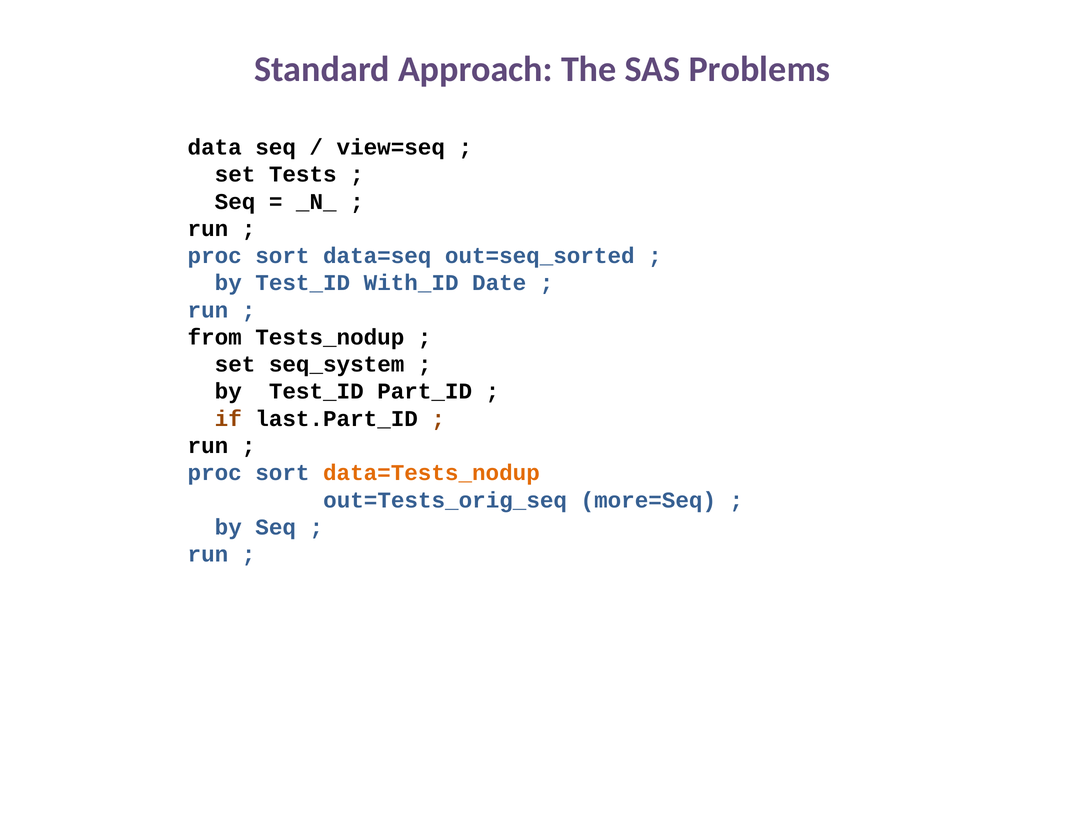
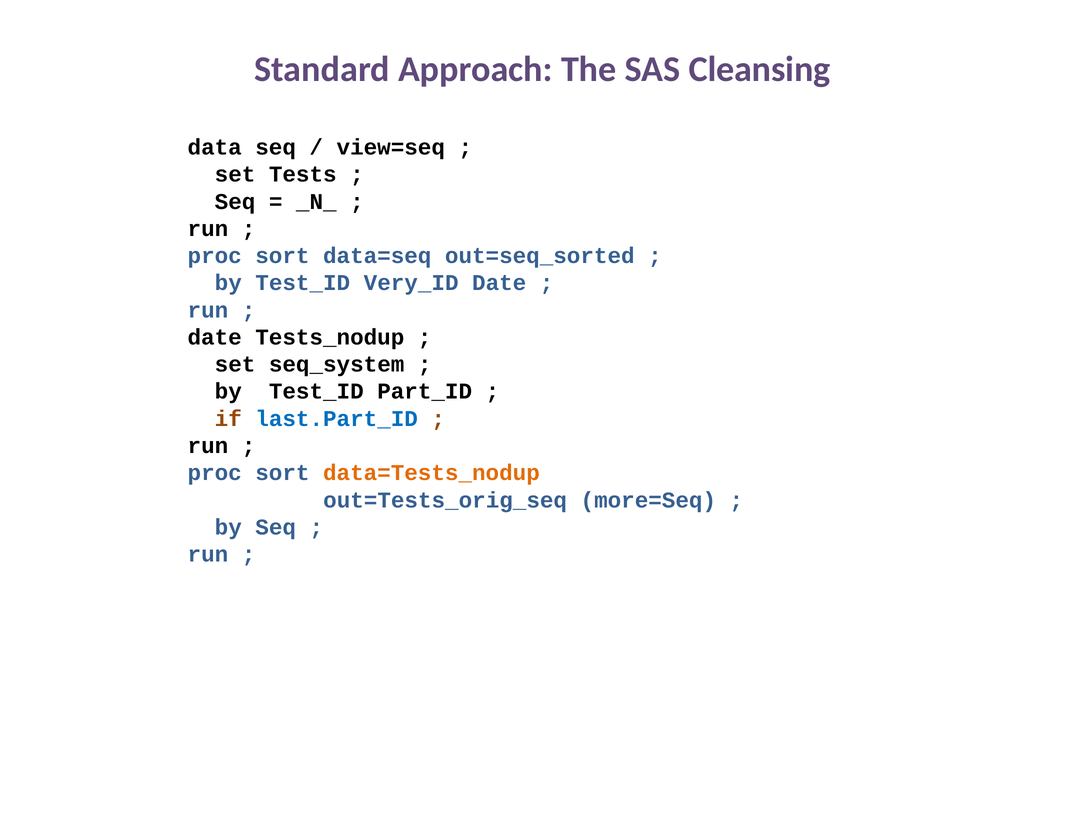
Problems: Problems -> Cleansing
With_ID: With_ID -> Very_ID
from at (215, 337): from -> date
last.Part_ID colour: black -> blue
